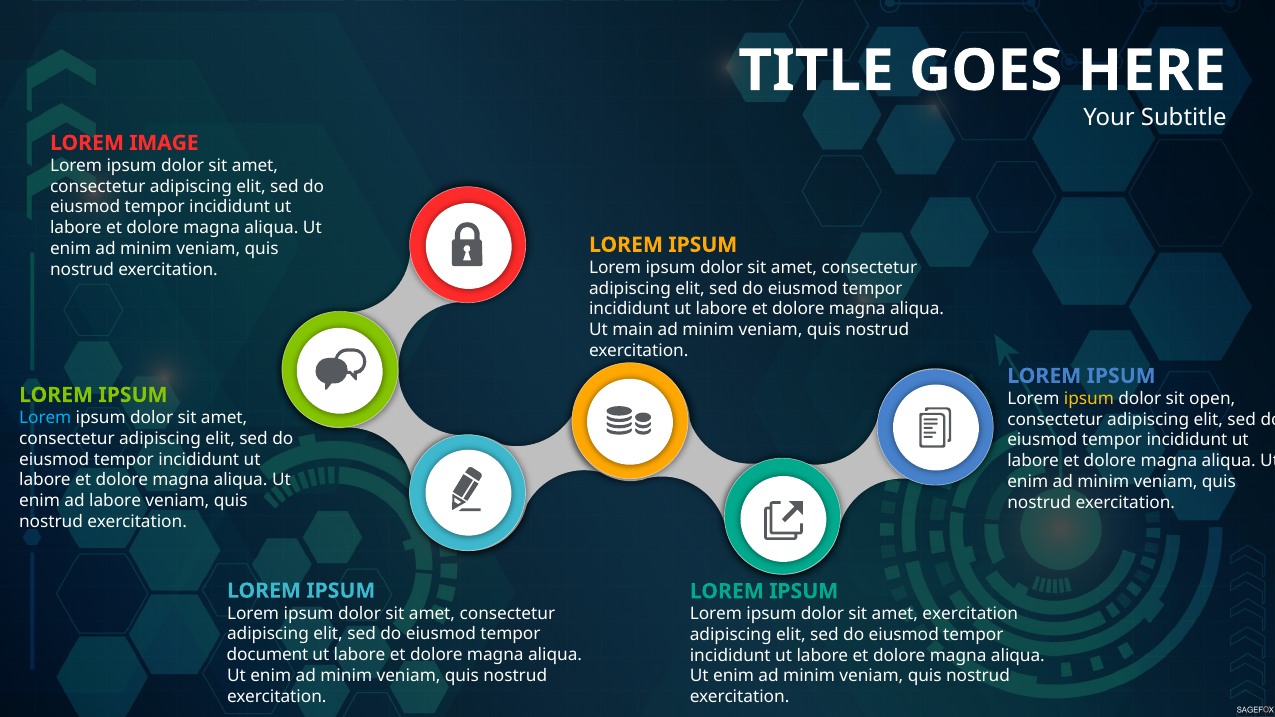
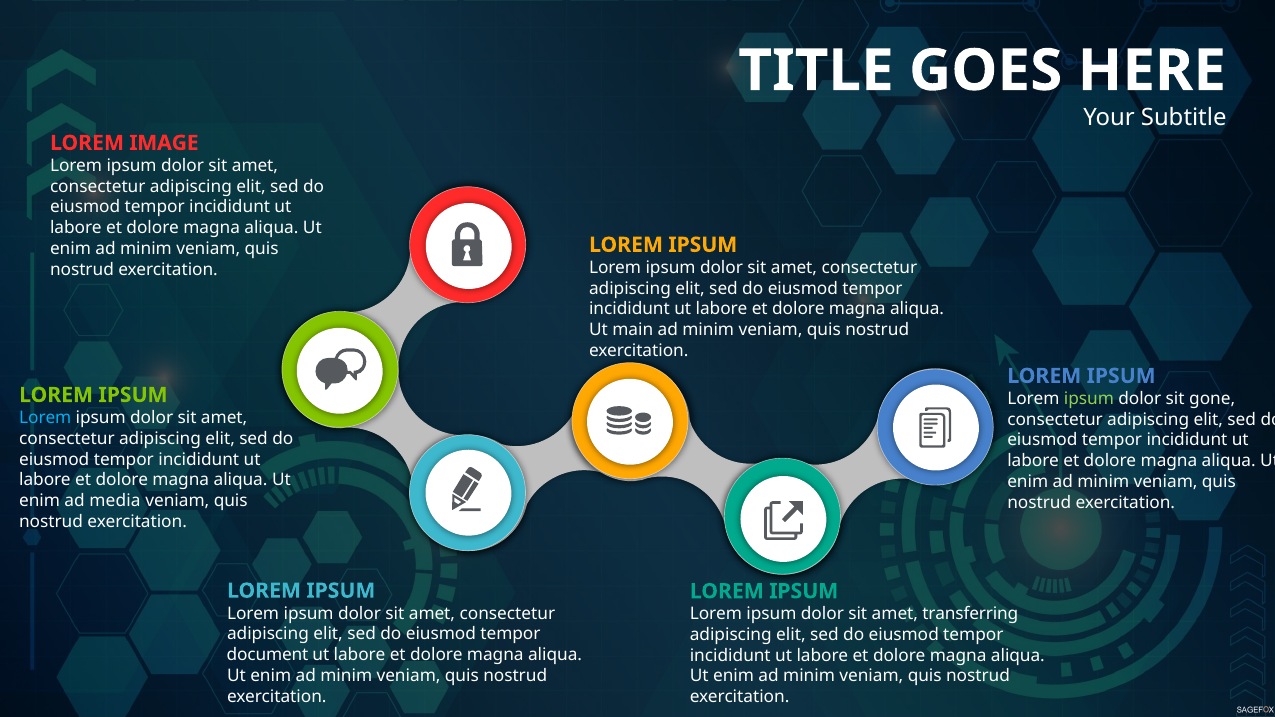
ipsum at (1089, 399) colour: yellow -> light green
open: open -> gone
ad labore: labore -> media
amet exercitation: exercitation -> transferring
